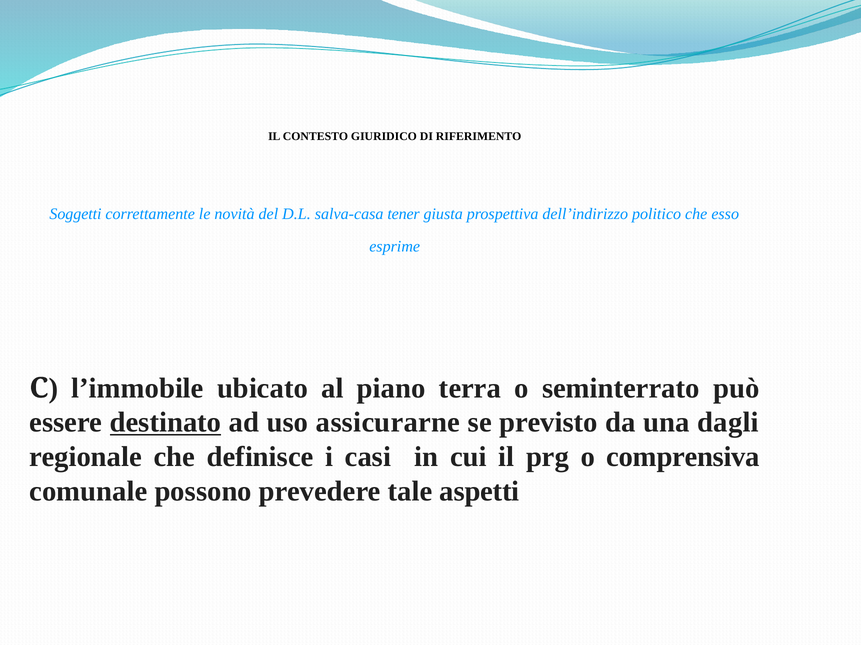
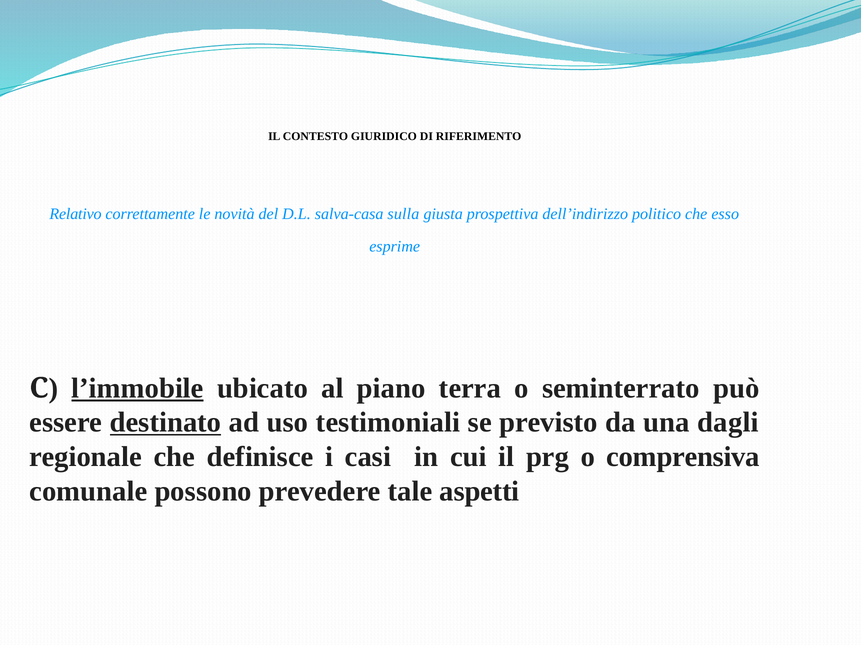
Soggetti: Soggetti -> Relativo
tener: tener -> sulla
l’immobile underline: none -> present
assicurarne: assicurarne -> testimoniali
